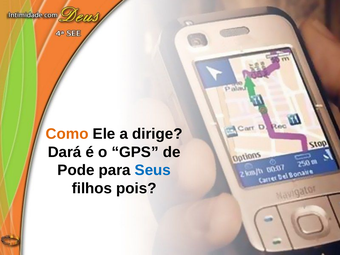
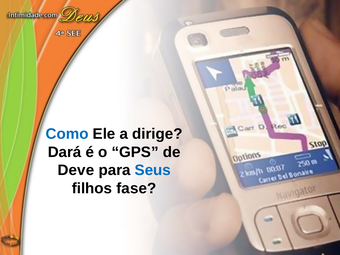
Como colour: orange -> blue
Pode: Pode -> Deve
pois: pois -> fase
